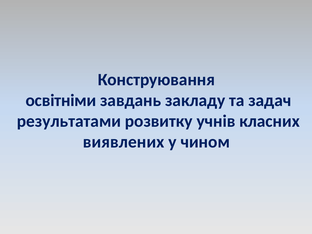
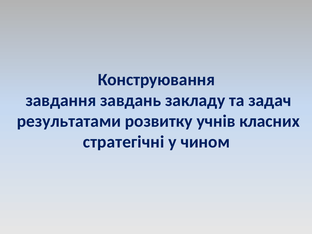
освітніми: освітніми -> завдання
виявлених: виявлених -> стратегічні
